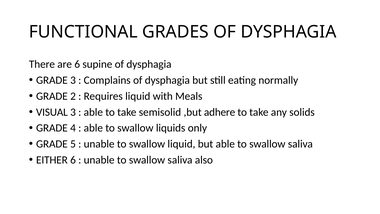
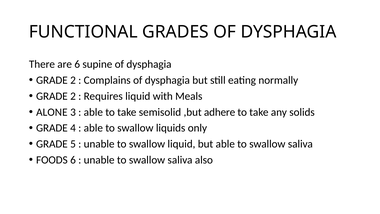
3 at (73, 80): 3 -> 2
VISUAL: VISUAL -> ALONE
EITHER: EITHER -> FOODS
